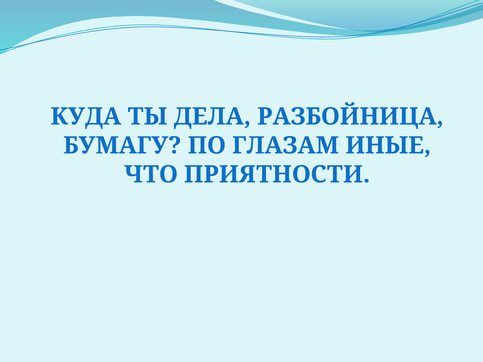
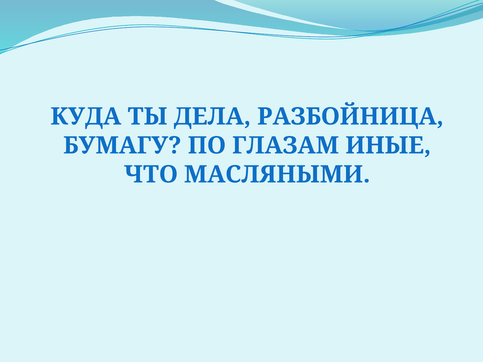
ПРИЯТНОСТИ: ПРИЯТНОСТИ -> МАСЛЯНЫМИ
